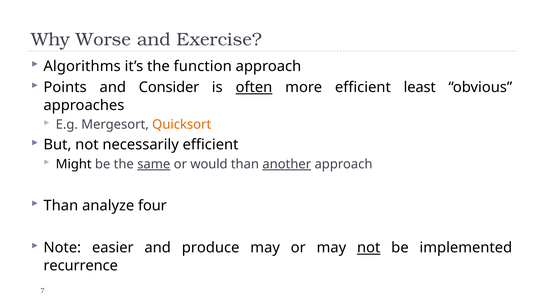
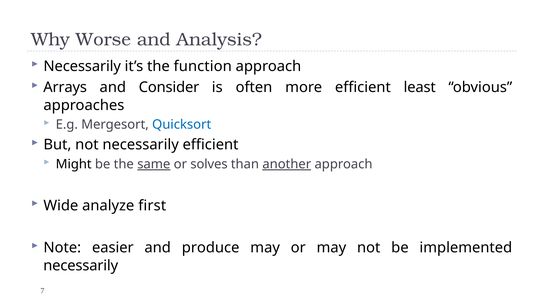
Exercise: Exercise -> Analysis
Algorithms at (82, 66): Algorithms -> Necessarily
Points: Points -> Arrays
often underline: present -> none
Quicksort colour: orange -> blue
would: would -> solves
Than at (61, 206): Than -> Wide
four: four -> first
not at (369, 248) underline: present -> none
recurrence at (81, 265): recurrence -> necessarily
